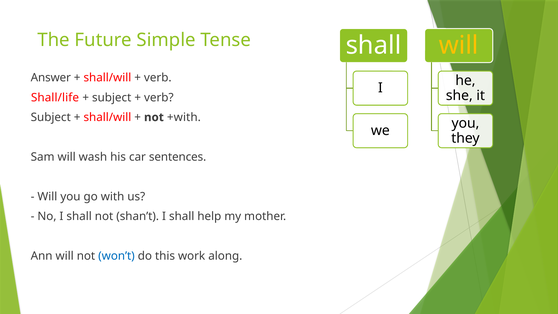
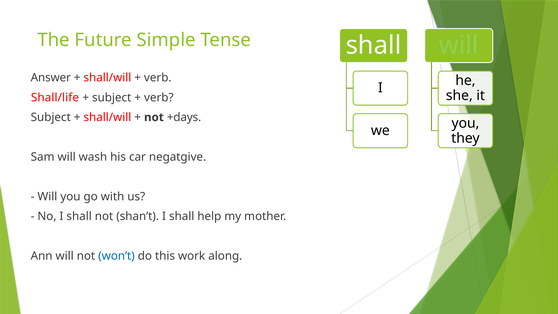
will at (459, 45) colour: yellow -> light green
+with: +with -> +days
sentences: sentences -> negatgive
